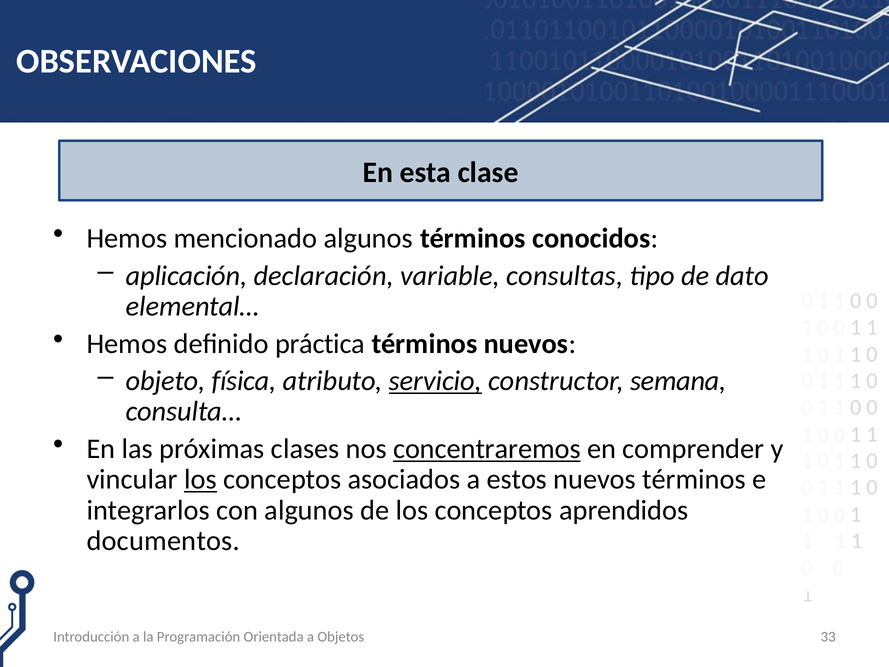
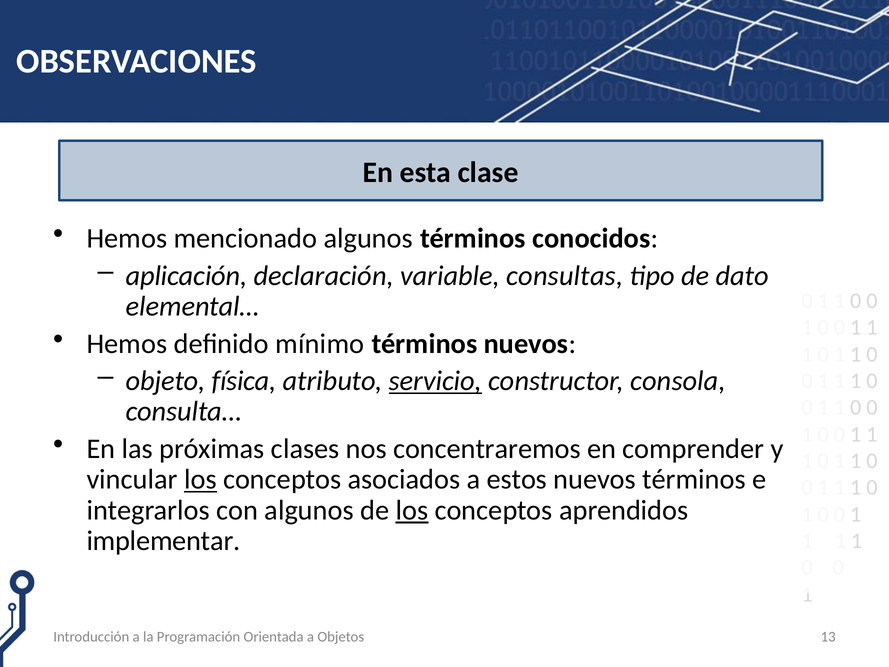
práctica: práctica -> mínimo
semana: semana -> consola
concentraremos underline: present -> none
los at (412, 510) underline: none -> present
documentos: documentos -> implementar
33: 33 -> 13
